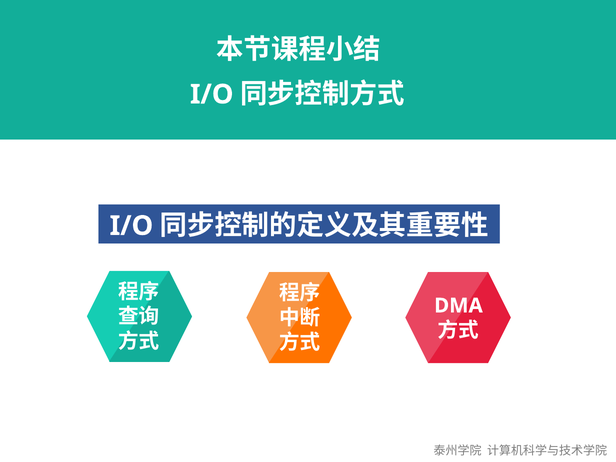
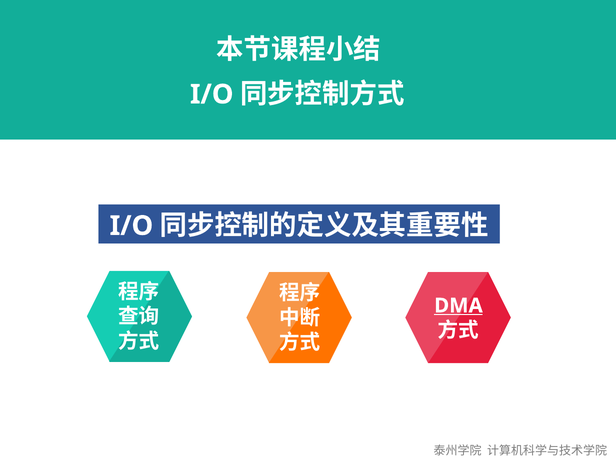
DMA underline: none -> present
